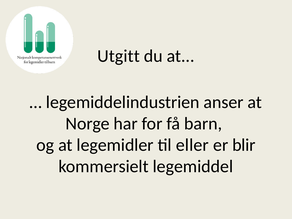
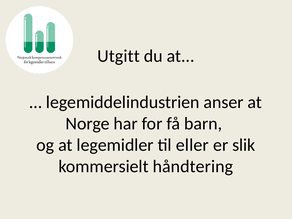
blir: blir -> slik
legemiddel: legemiddel -> håndtering
